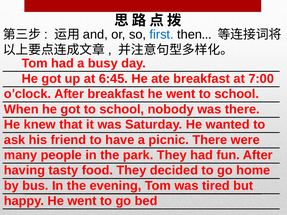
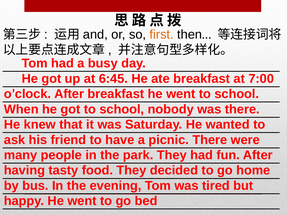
first colour: blue -> orange
